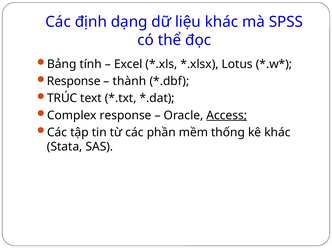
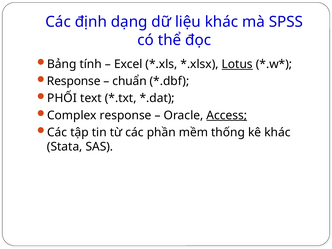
Lotus underline: none -> present
thành: thành -> chuẩn
TRÚC: TRÚC -> PHỐI
